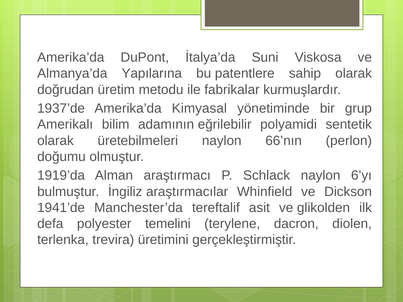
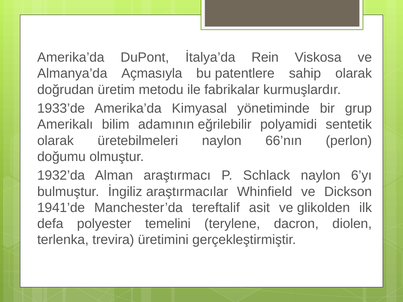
Suni: Suni -> Rein
Yapılarına: Yapılarına -> Açmasıyla
1937’de: 1937’de -> 1933’de
1919’da: 1919’da -> 1932’da
